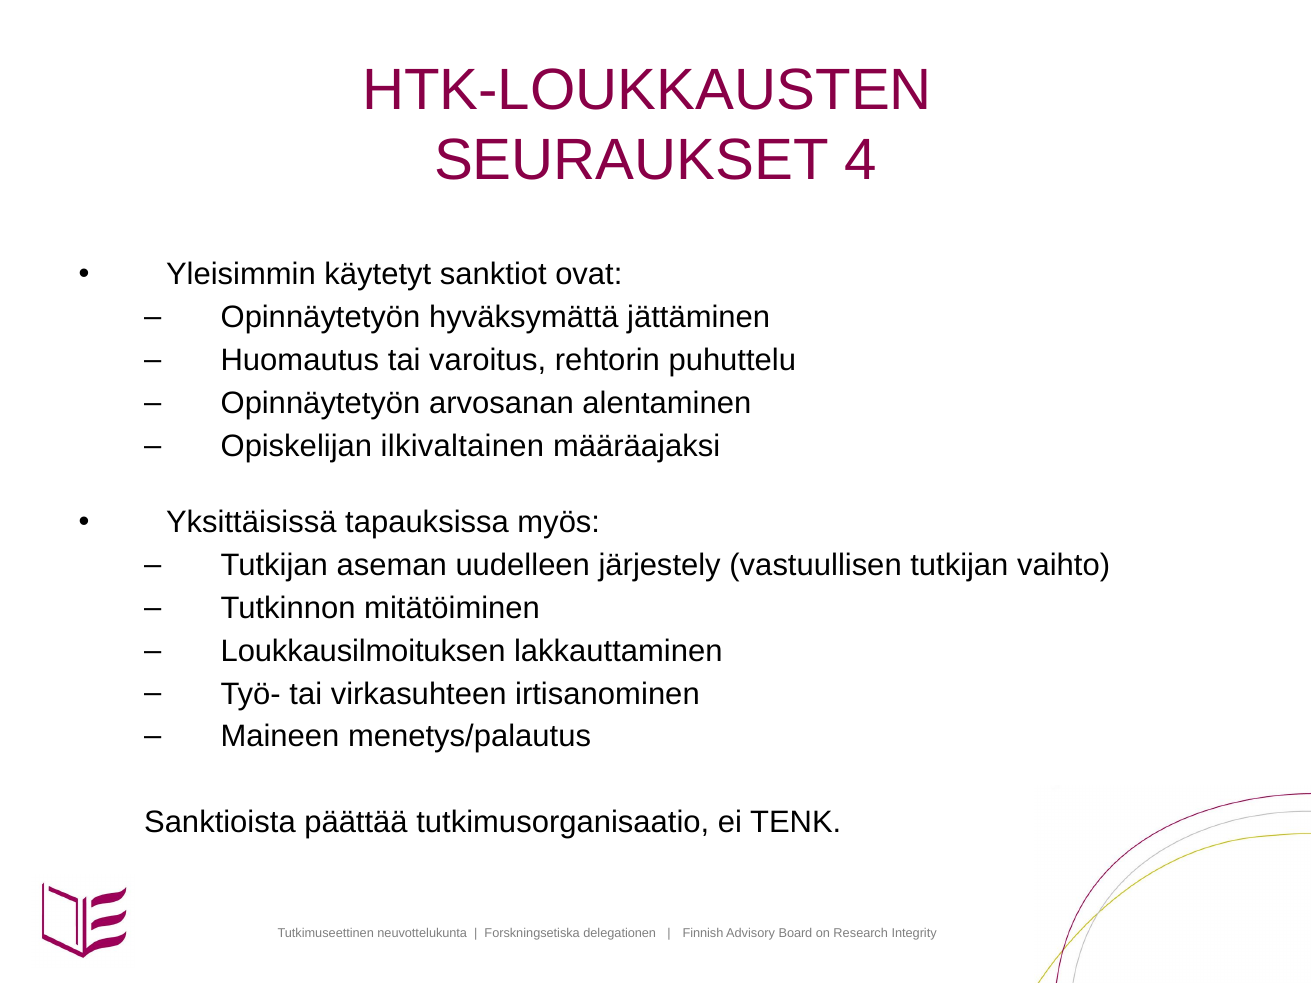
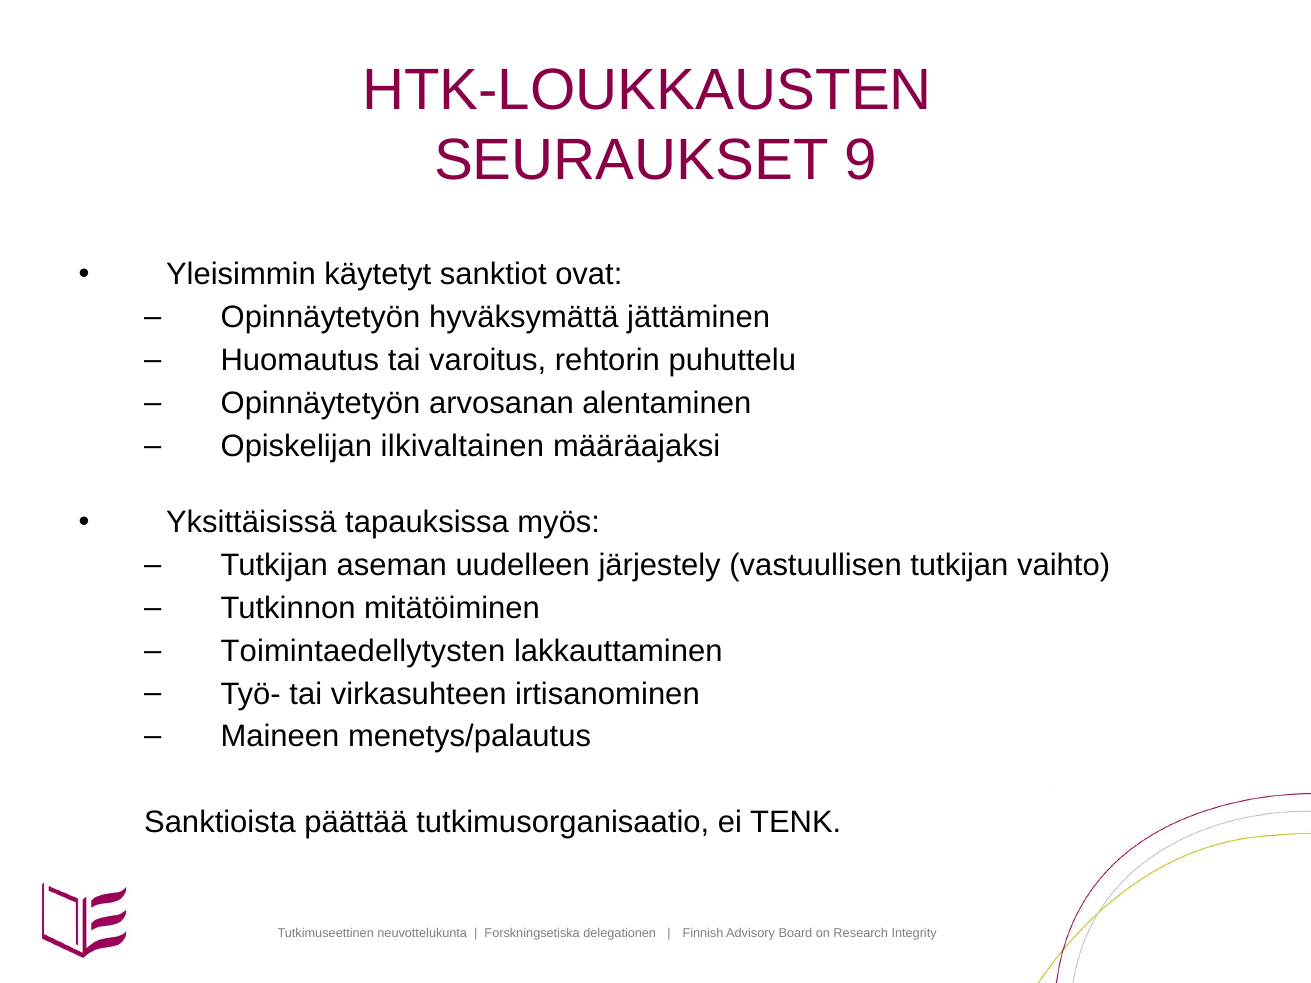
4: 4 -> 9
Loukkausilmoituksen: Loukkausilmoituksen -> Toimintaedellytysten
